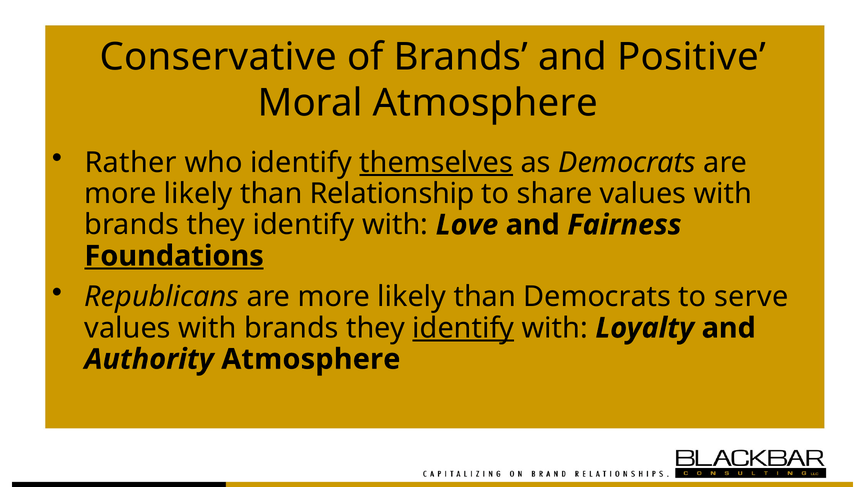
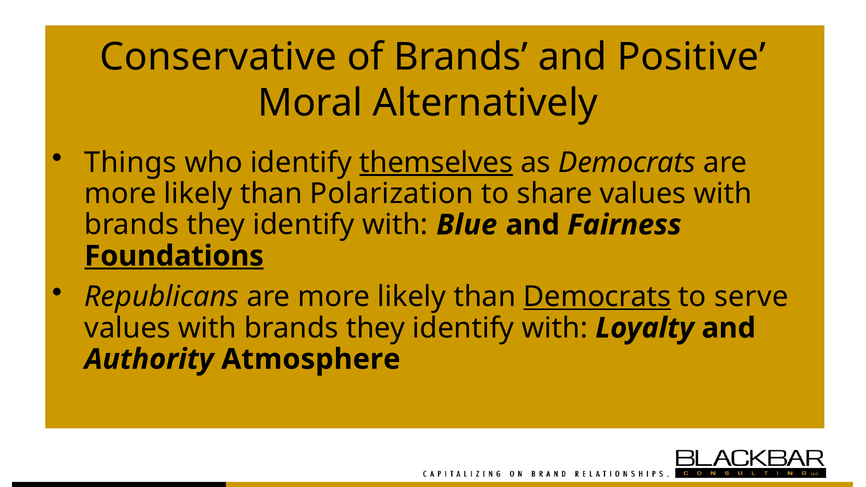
Moral Atmosphere: Atmosphere -> Alternatively
Rather: Rather -> Things
Relationship: Relationship -> Polarization
Love: Love -> Blue
Democrats at (597, 297) underline: none -> present
identify at (463, 328) underline: present -> none
